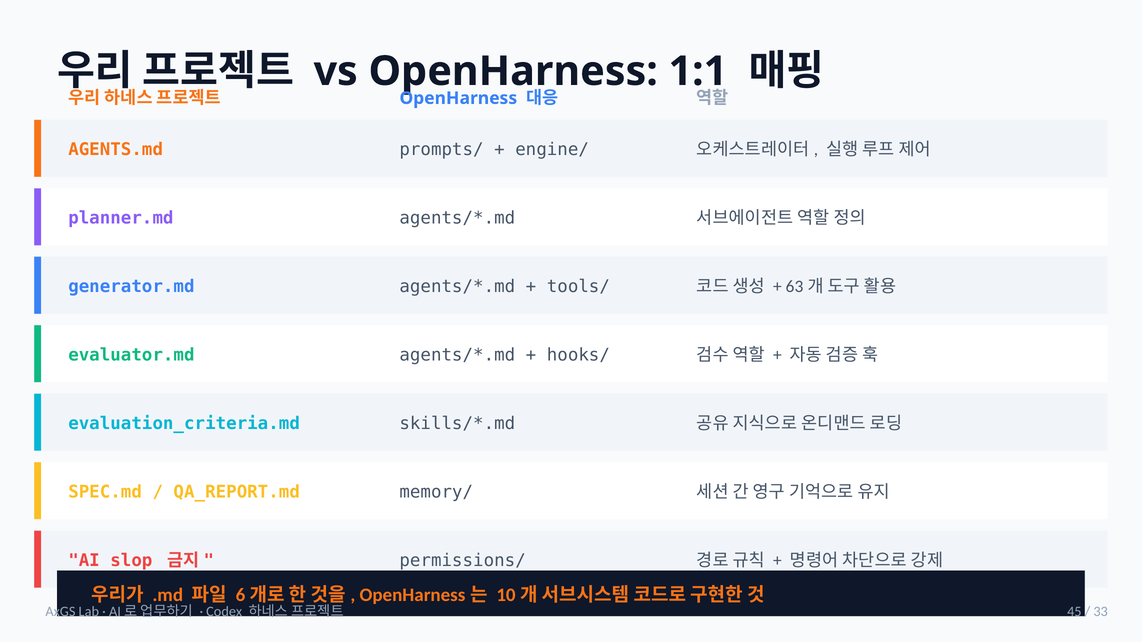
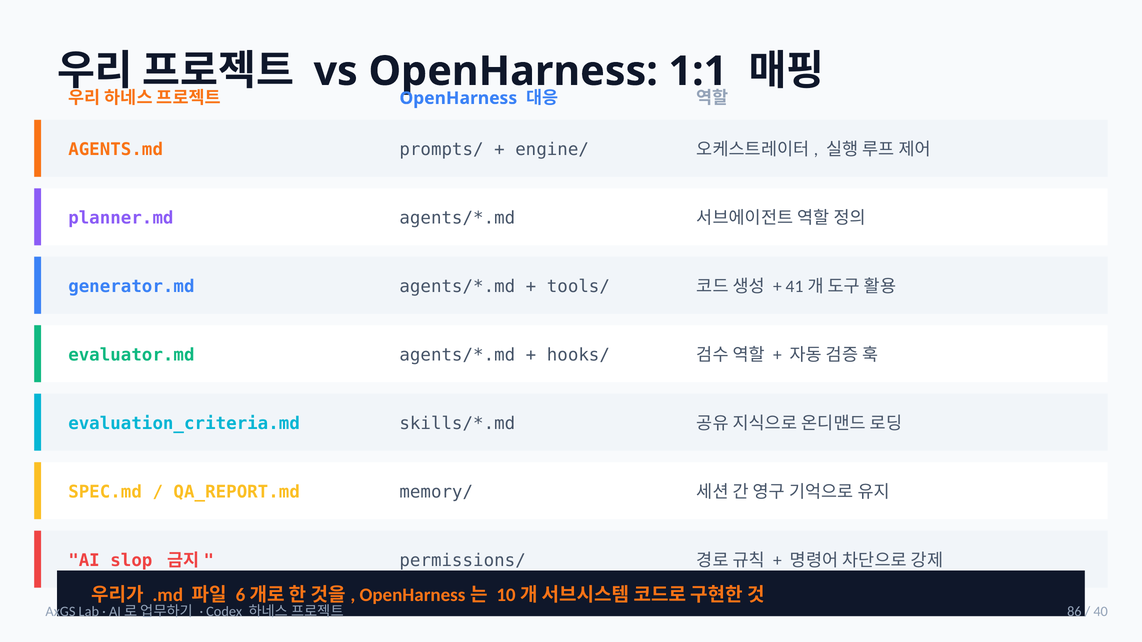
63: 63 -> 41
45: 45 -> 86
33: 33 -> 40
